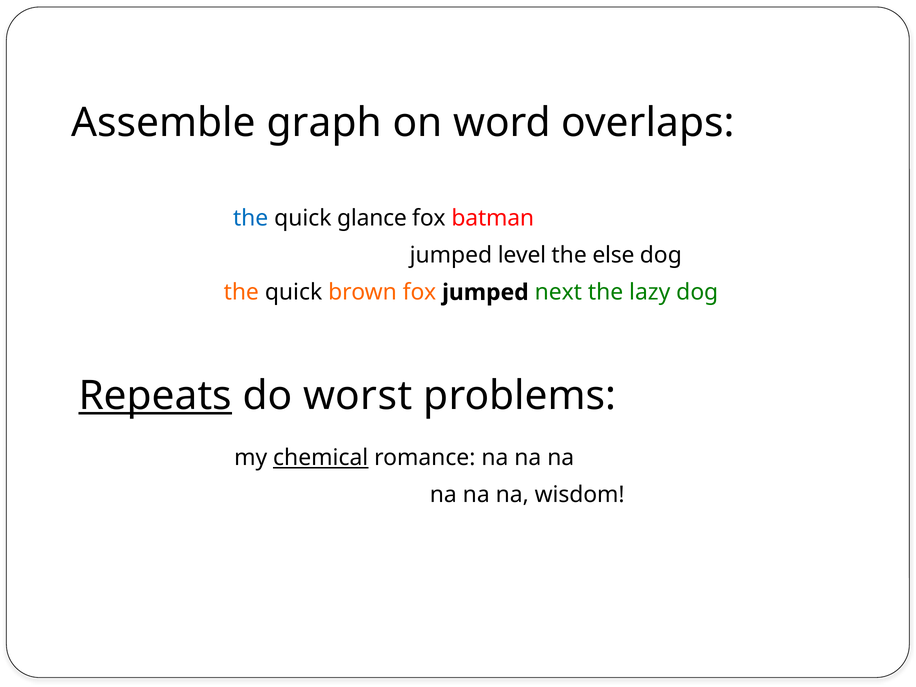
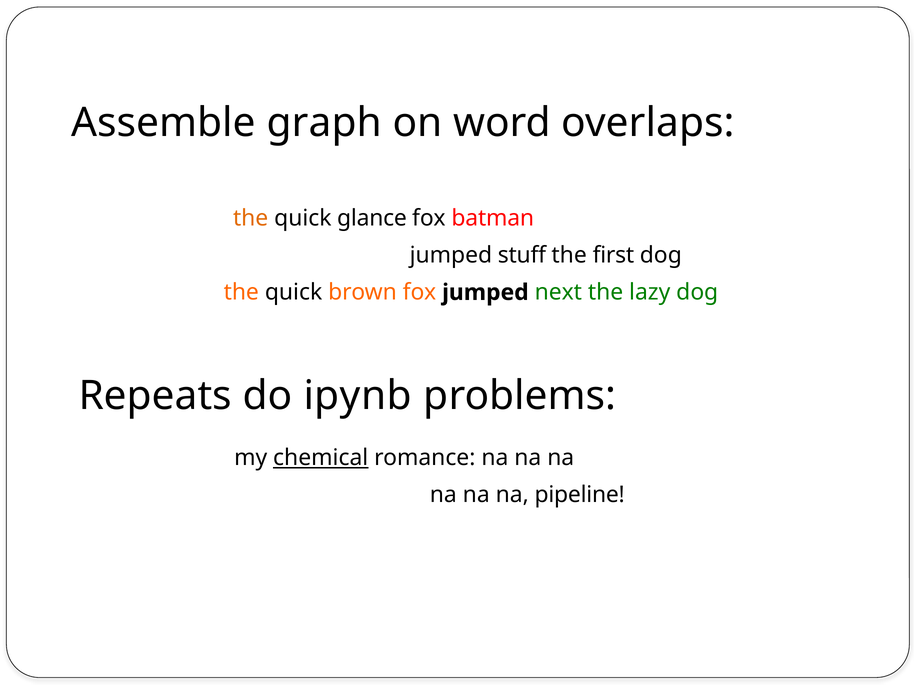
the at (251, 218) colour: blue -> orange
level: level -> stuff
else: else -> first
Repeats underline: present -> none
worst: worst -> ipynb
wisdom: wisdom -> pipeline
